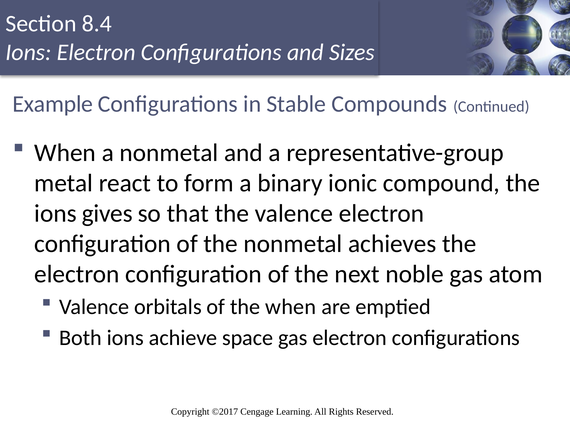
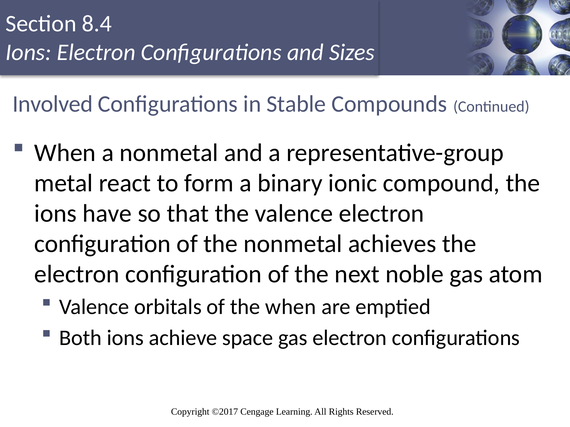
Example: Example -> Involved
gives: gives -> have
